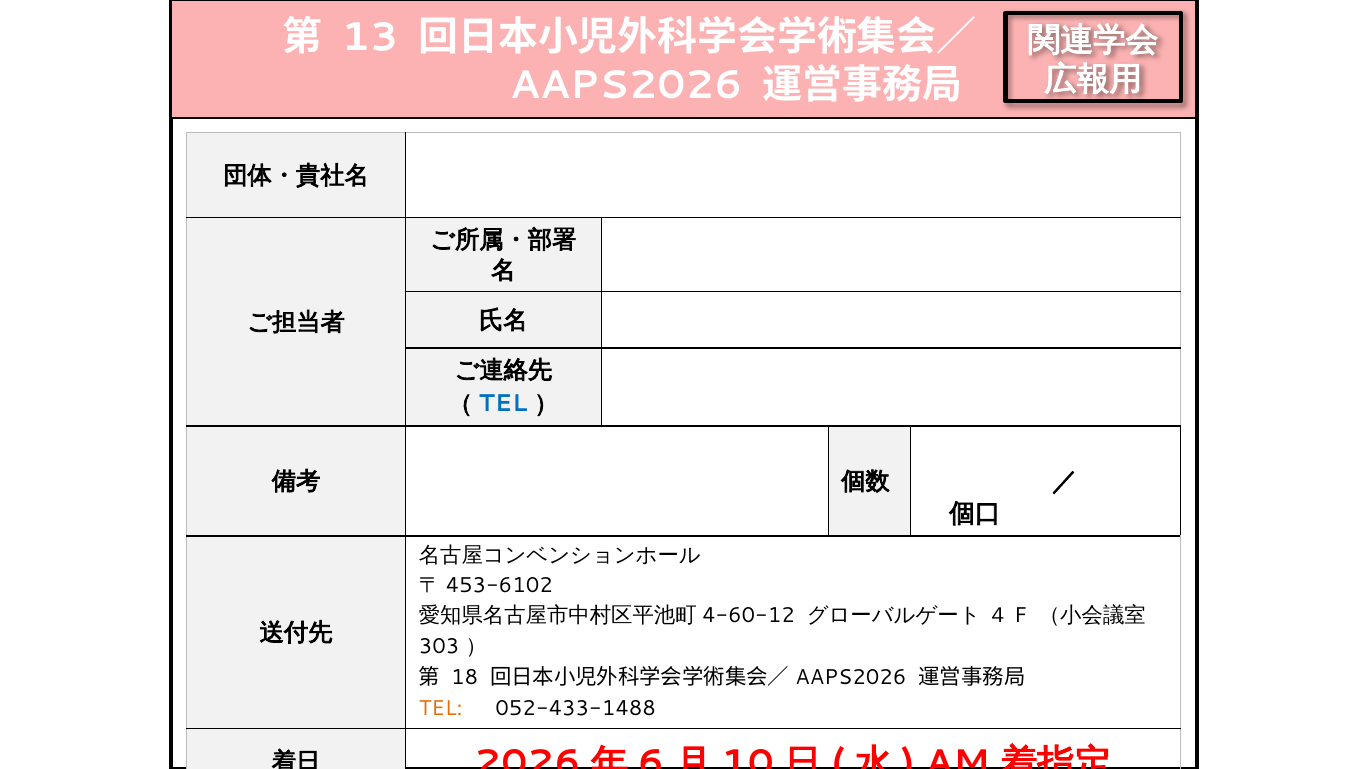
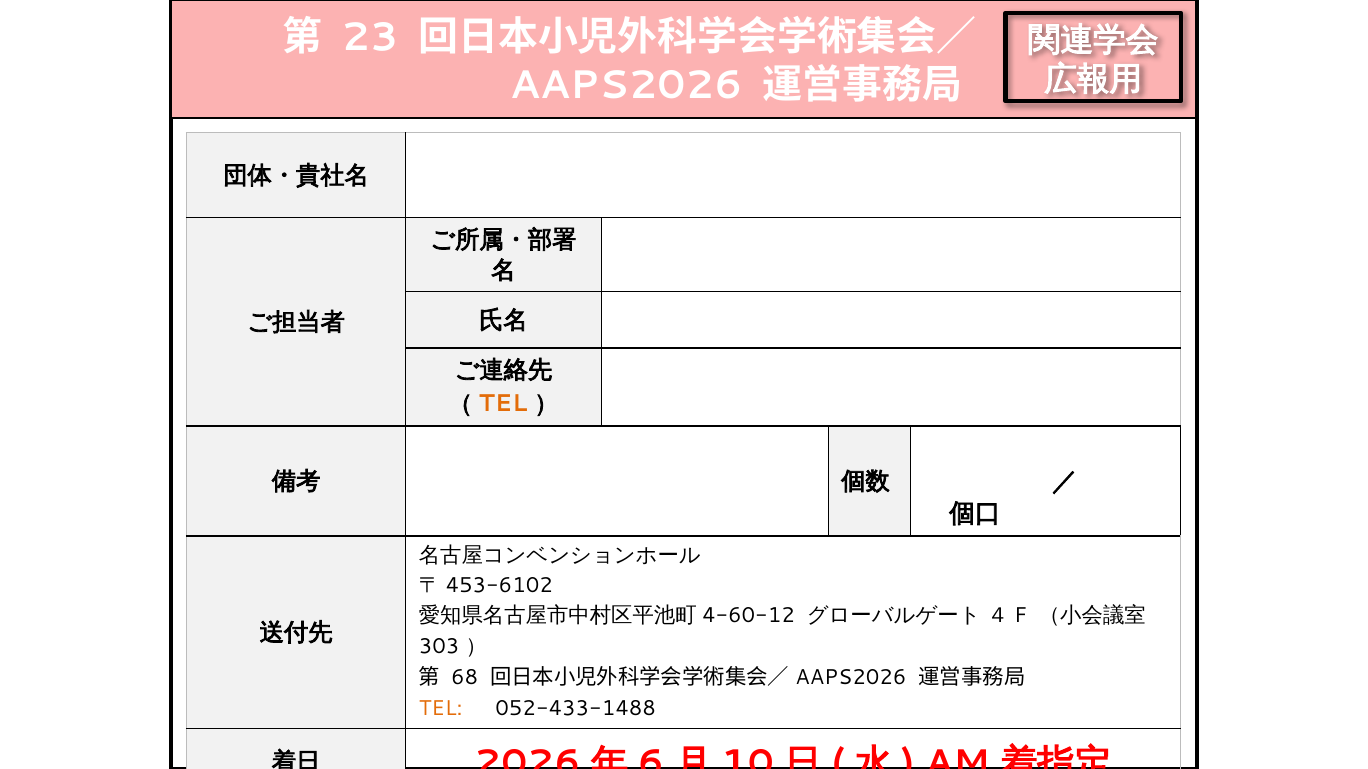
13: 13 -> 23
TEL at (503, 404) colour: blue -> orange
18: 18 -> 68
